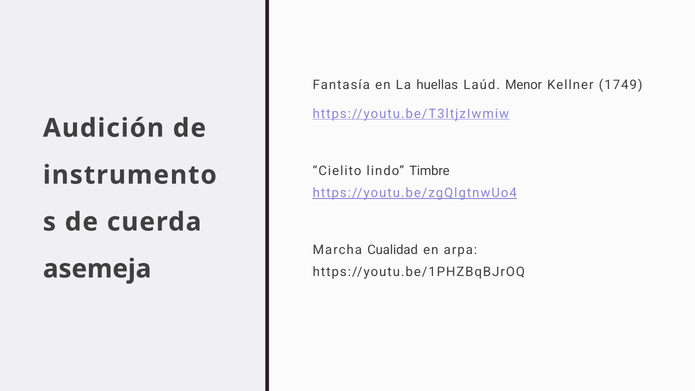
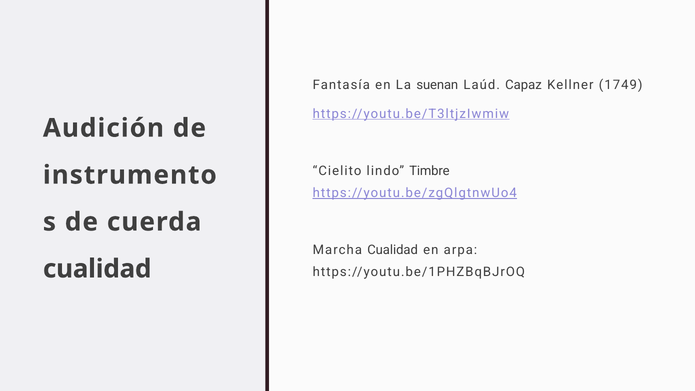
huellas: huellas -> suenan
Menor: Menor -> Capaz
asemeja at (97, 269): asemeja -> cualidad
